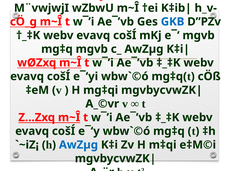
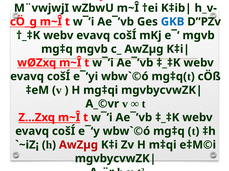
AwZµg at (78, 145) colour: blue -> red
